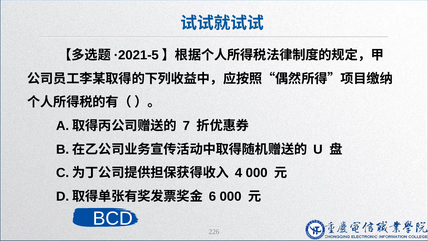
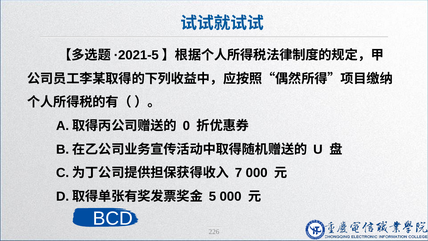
7: 7 -> 0
4: 4 -> 7
6: 6 -> 5
